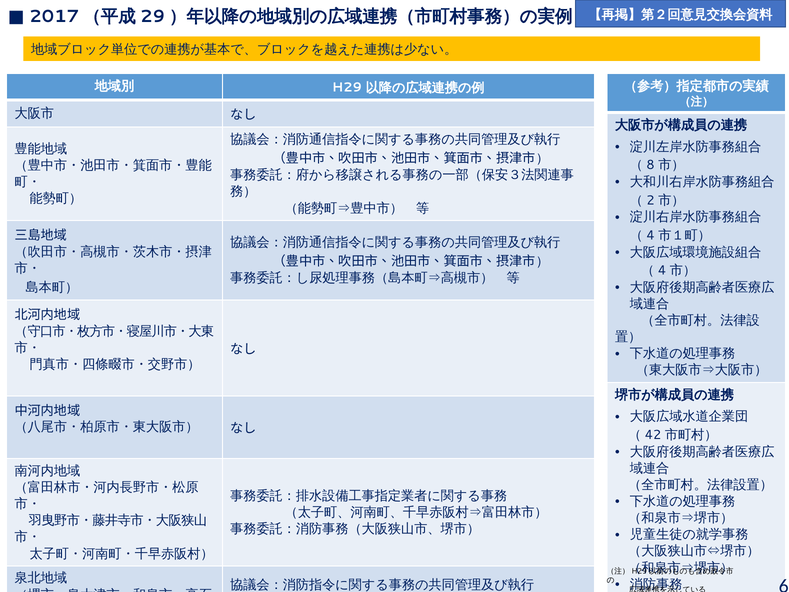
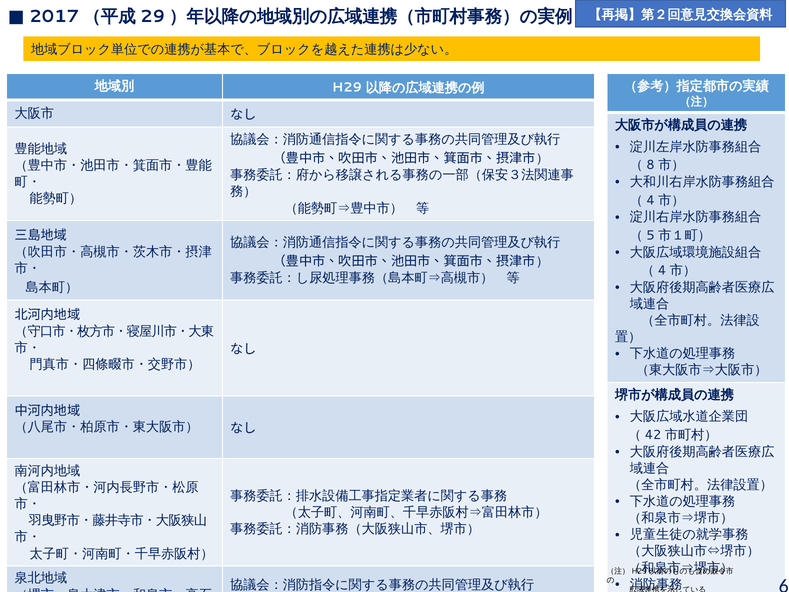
2 at (650, 200): 2 -> 4
4 at (650, 235): 4 -> 5
